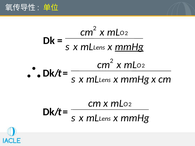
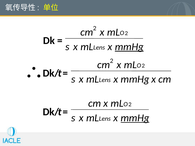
mmHg at (135, 118) underline: none -> present
